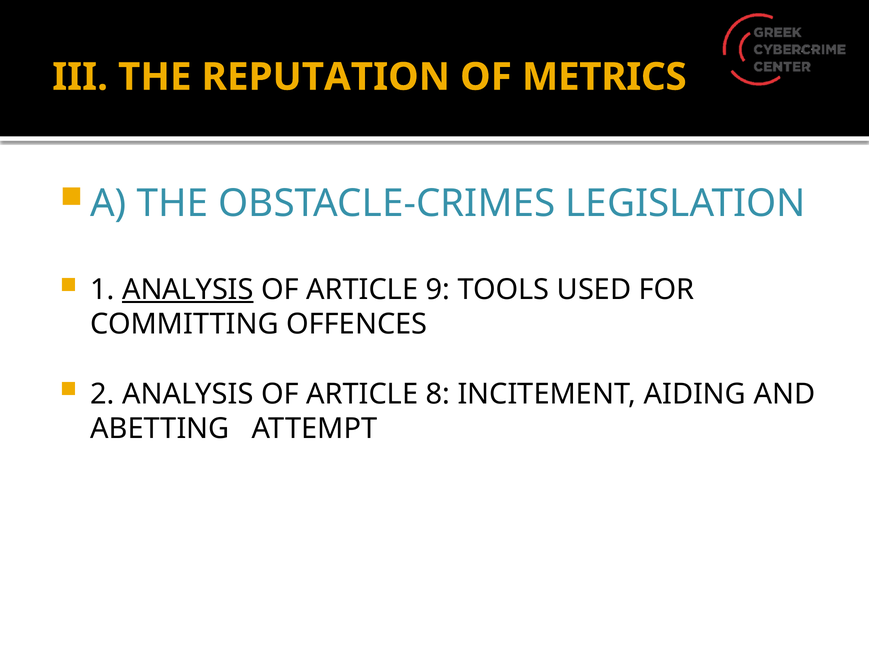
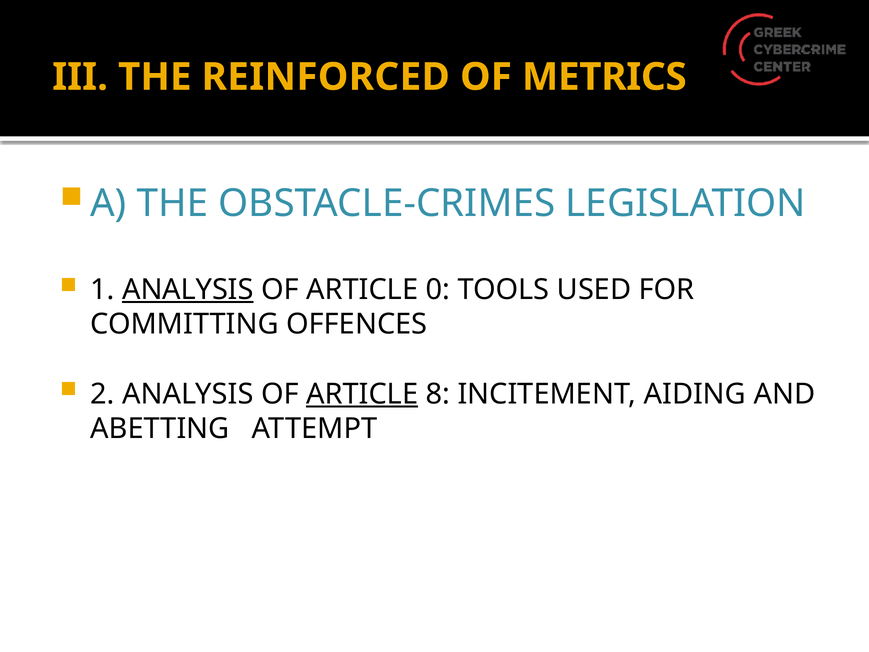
REPUTATION: REPUTATION -> REINFORCED
9: 9 -> 0
ARTICLE at (362, 394) underline: none -> present
